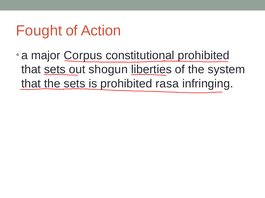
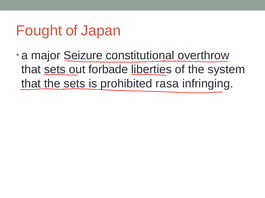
Action: Action -> Japan
Corpus: Corpus -> Seizure
constitutional prohibited: prohibited -> overthrow
shogun: shogun -> forbade
